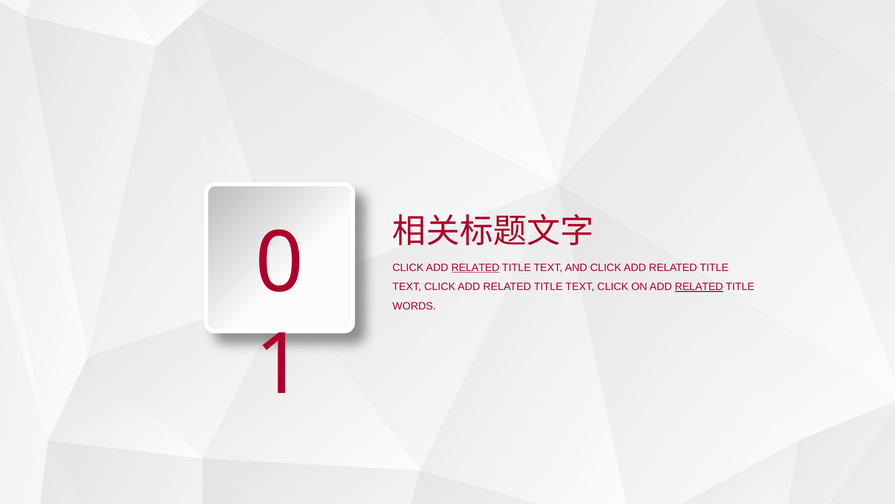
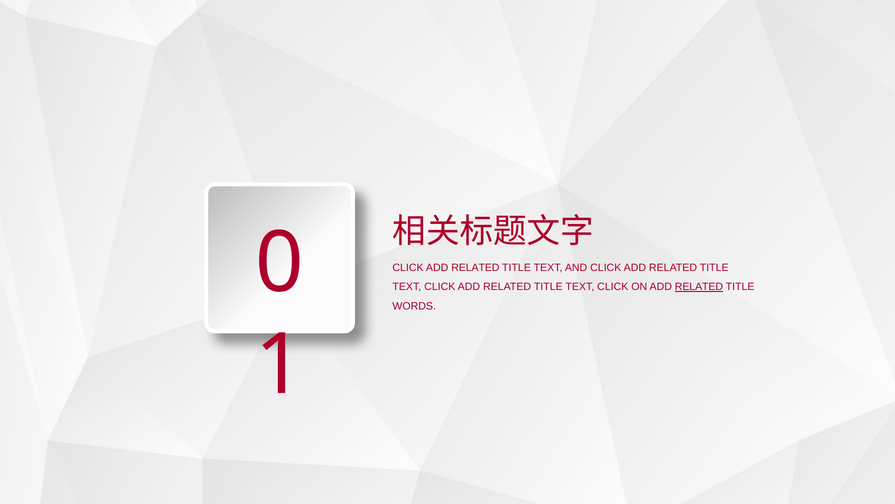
RELATED at (475, 267) underline: present -> none
